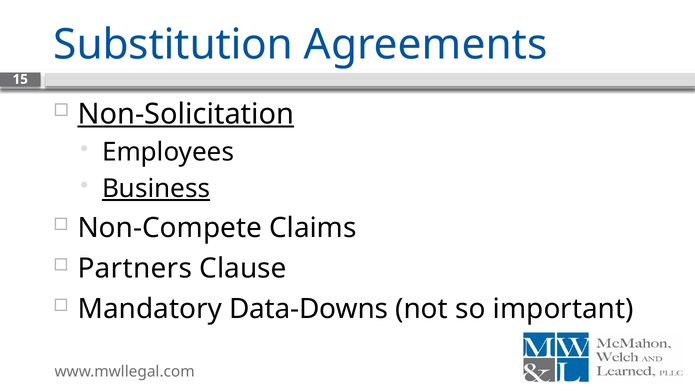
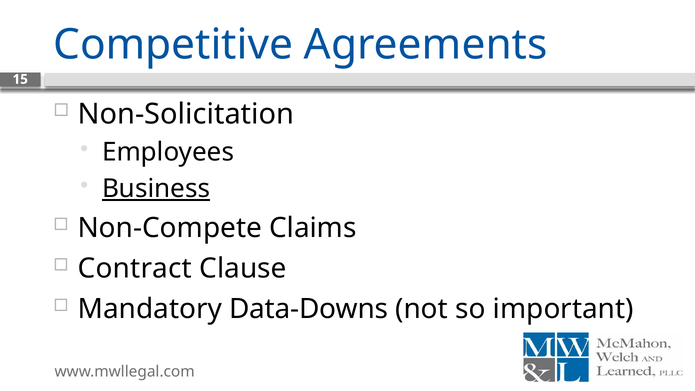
Substitution: Substitution -> Competitive
Non-Solicitation underline: present -> none
Partners: Partners -> Contract
